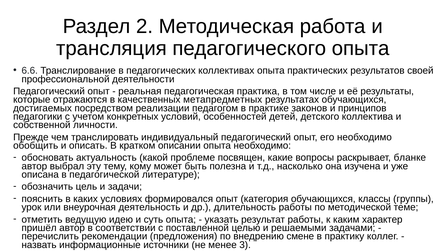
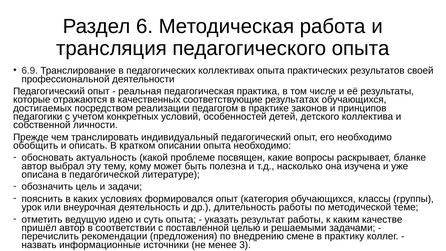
2: 2 -> 6
6.6: 6.6 -> 6.9
метапредметных: метапредметных -> соответствующие
характер: характер -> качестве
